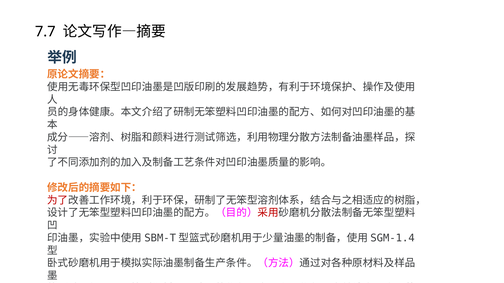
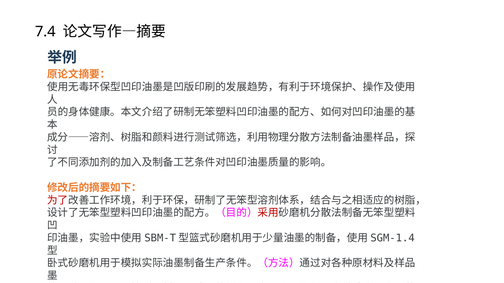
7.7: 7.7 -> 7.4
